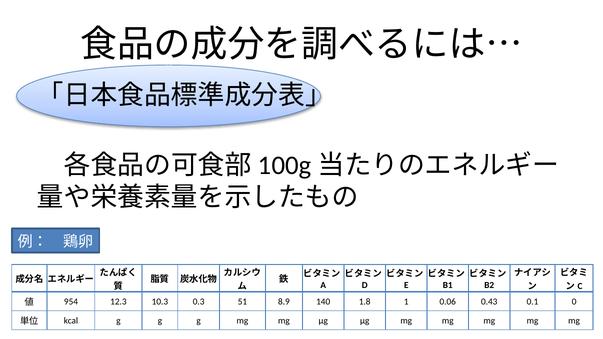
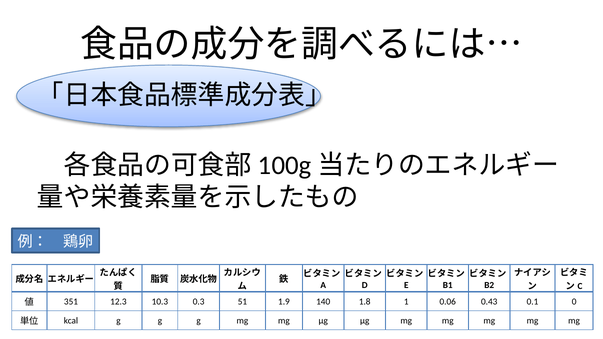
954: 954 -> 351
8.9: 8.9 -> 1.9
